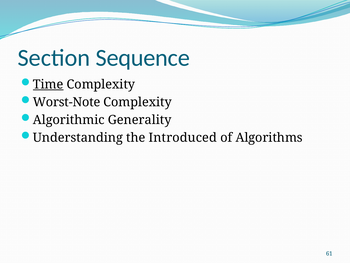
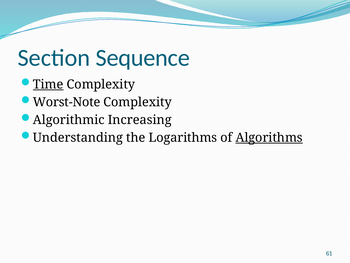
Generality: Generality -> Increasing
Introduced: Introduced -> Logarithms
Algorithms underline: none -> present
